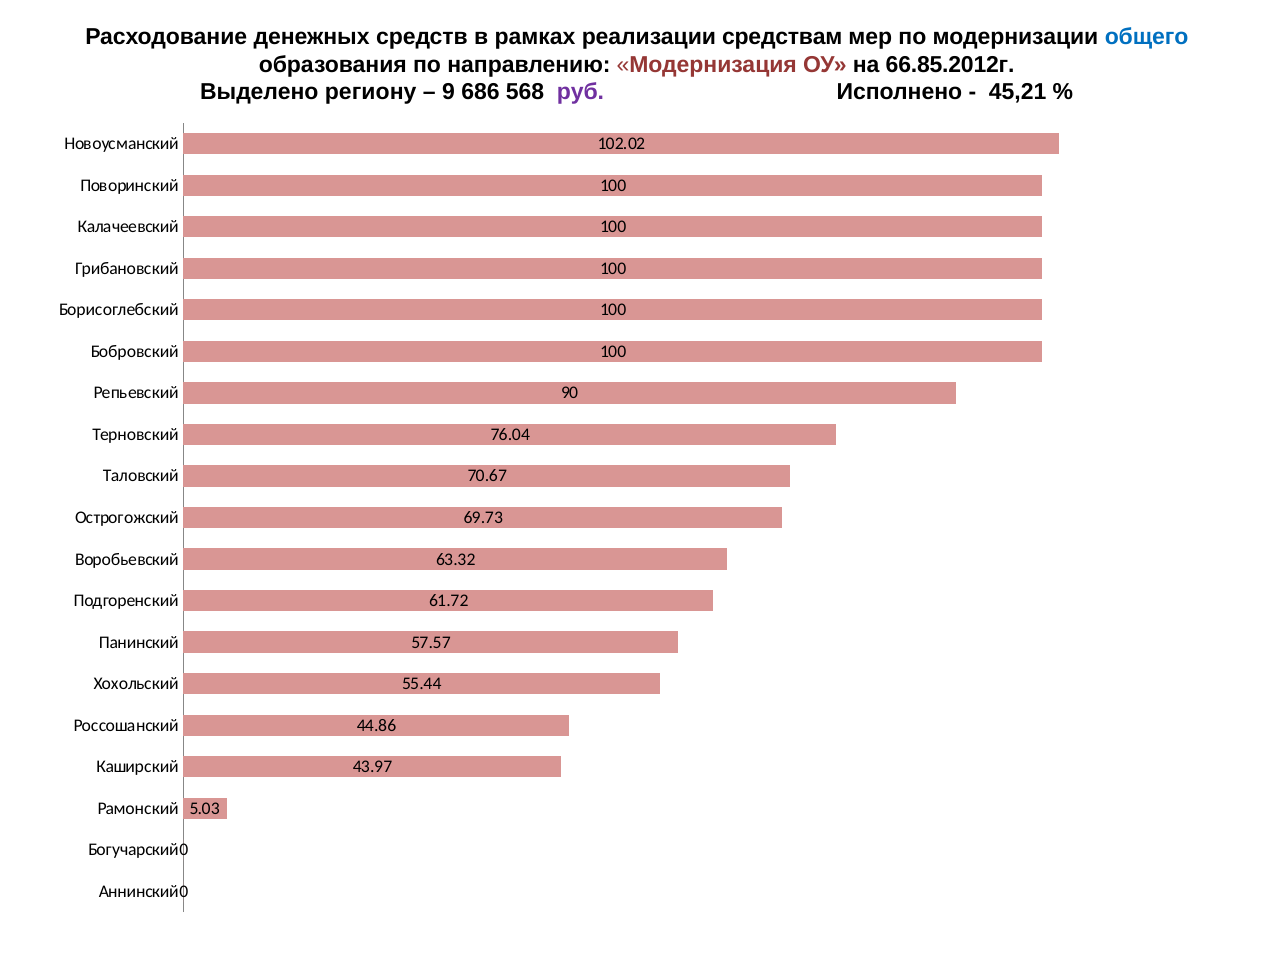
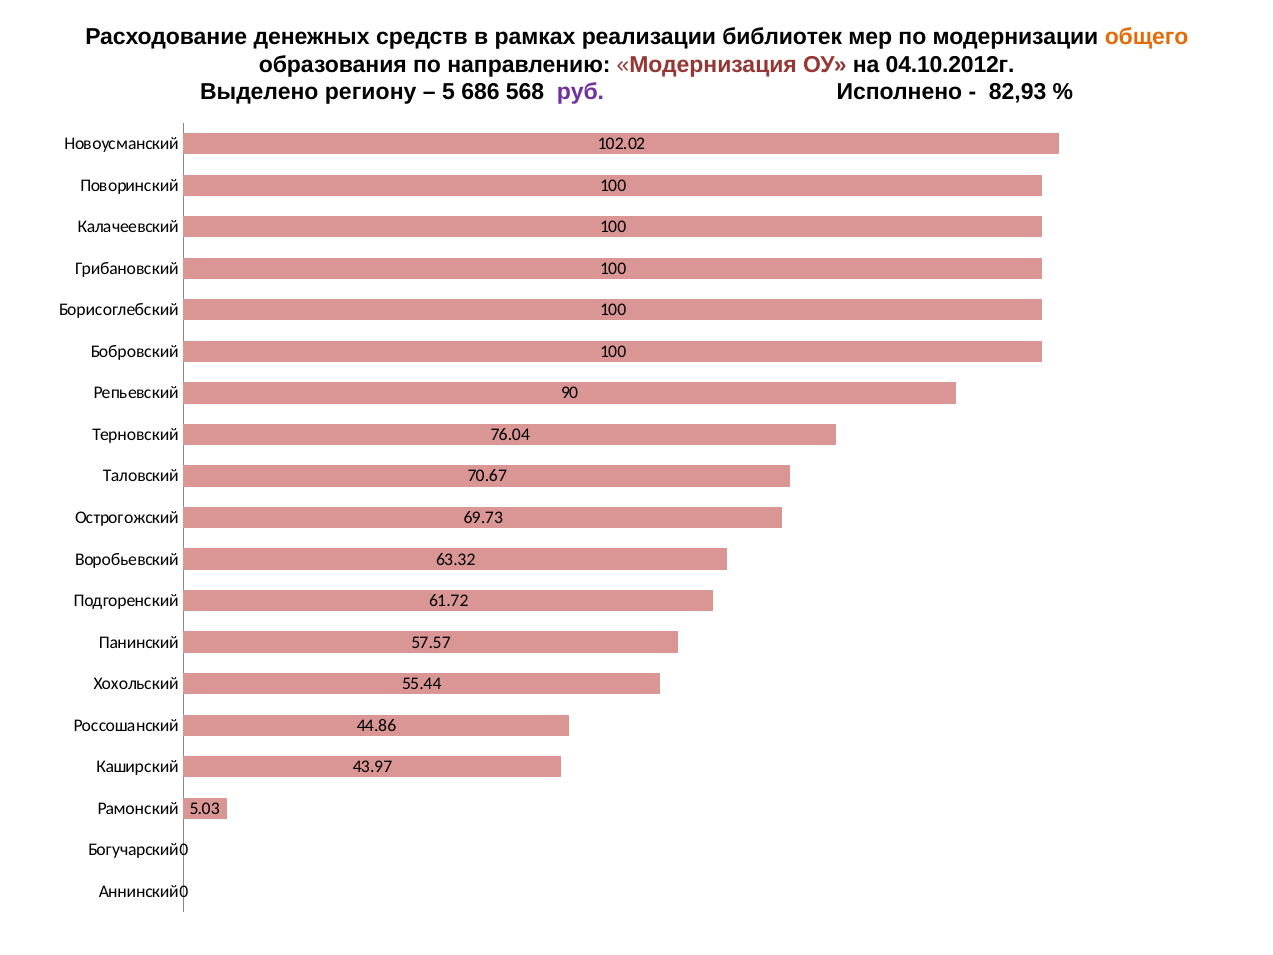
средствам: средствам -> библиотек
общего colour: blue -> orange
66.85.2012г: 66.85.2012г -> 04.10.2012г
9: 9 -> 5
45,21: 45,21 -> 82,93
